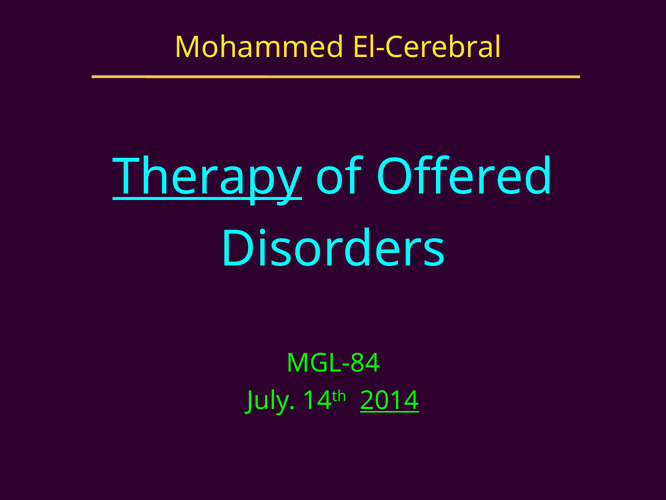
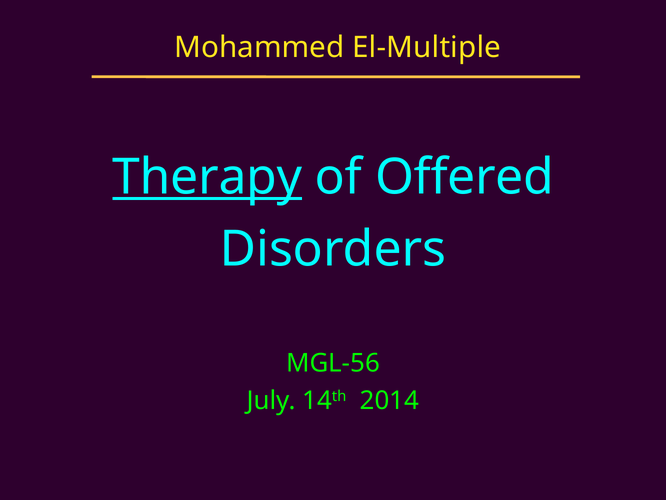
El-Cerebral: El-Cerebral -> El-Multiple
MGL-84: MGL-84 -> MGL-56
2014 underline: present -> none
